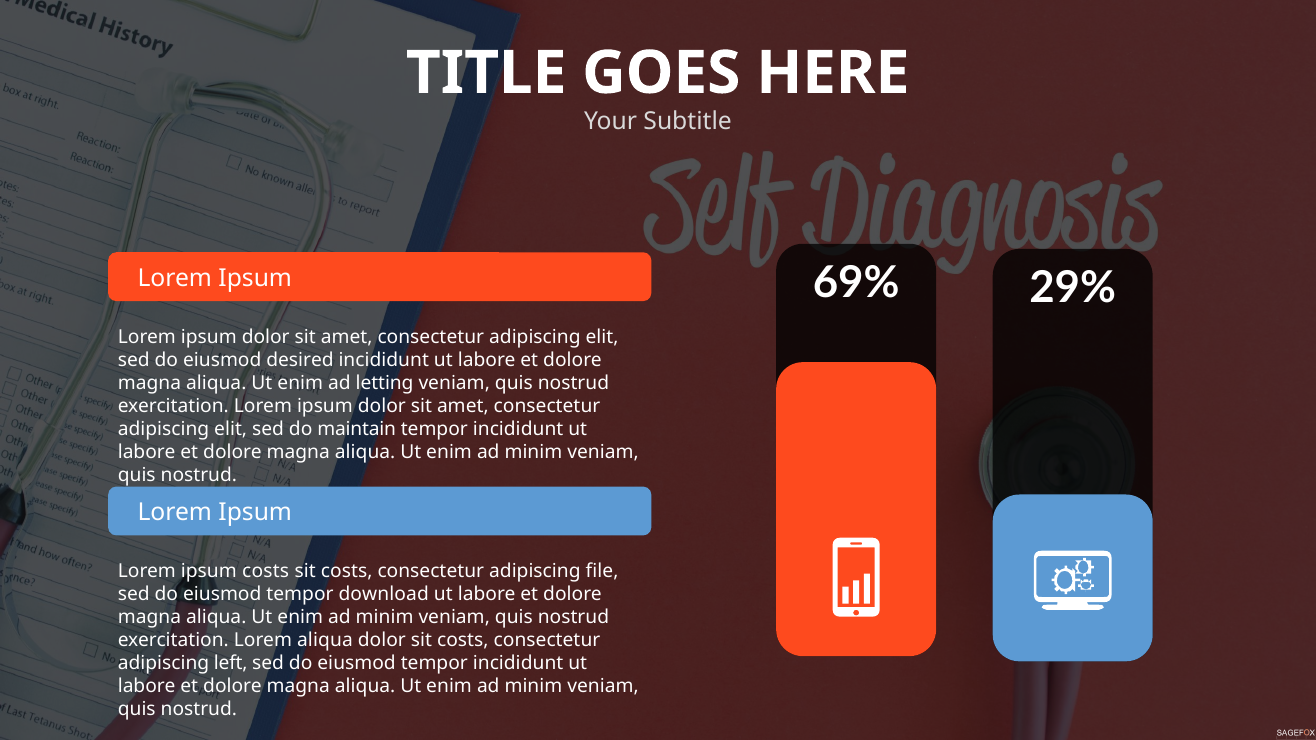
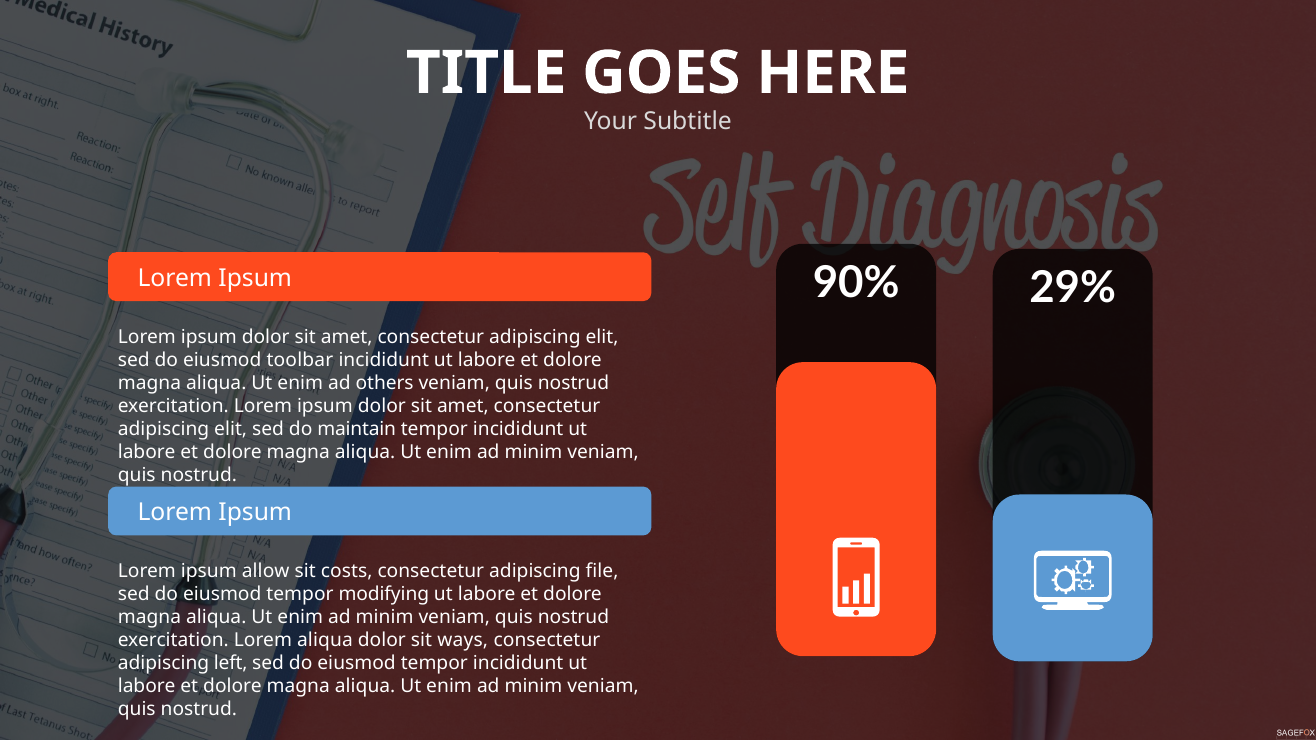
69%: 69% -> 90%
desired: desired -> toolbar
letting: letting -> others
ipsum costs: costs -> allow
download: download -> modifying
dolor sit costs: costs -> ways
